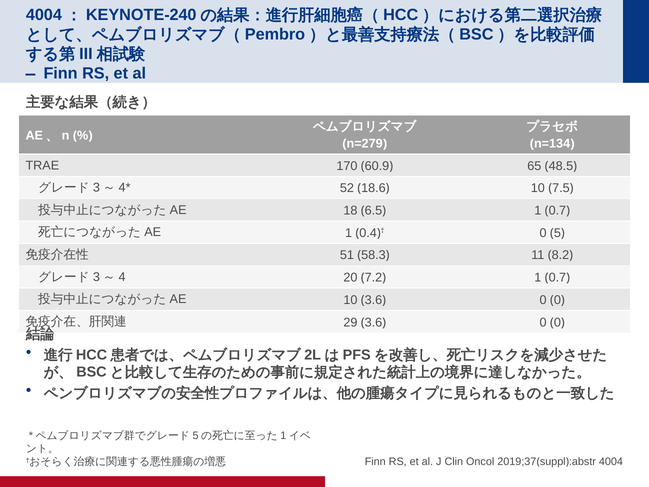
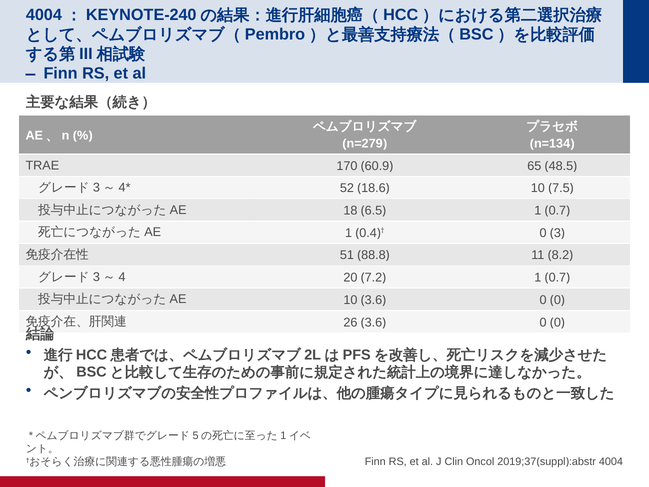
5: 5 -> 3
58.3: 58.3 -> 88.8
29: 29 -> 26
